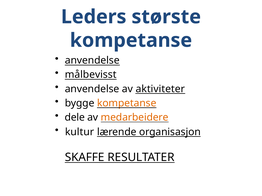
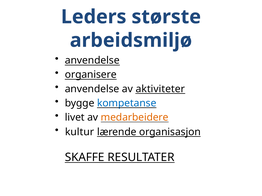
kompetanse at (131, 40): kompetanse -> arbeidsmiljø
målbevisst: målbevisst -> organisere
kompetanse at (127, 103) colour: orange -> blue
dele: dele -> livet
